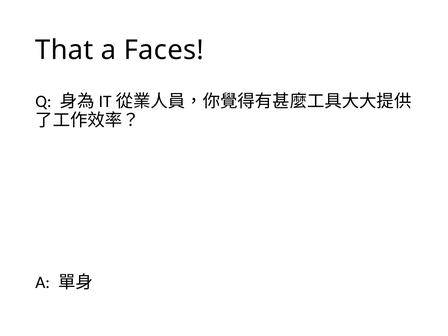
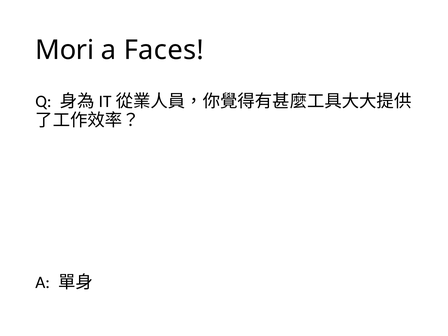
That: That -> Mori
